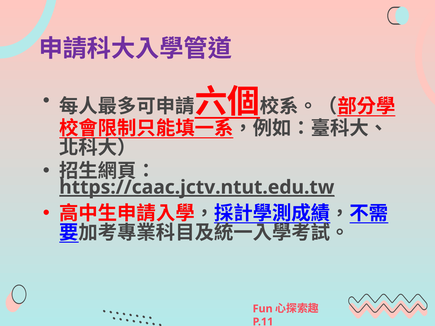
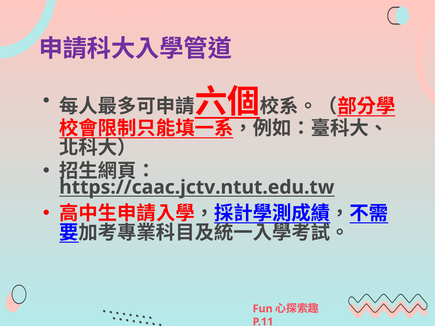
https://caac.jctv.ntut.edu.tw underline: present -> none
